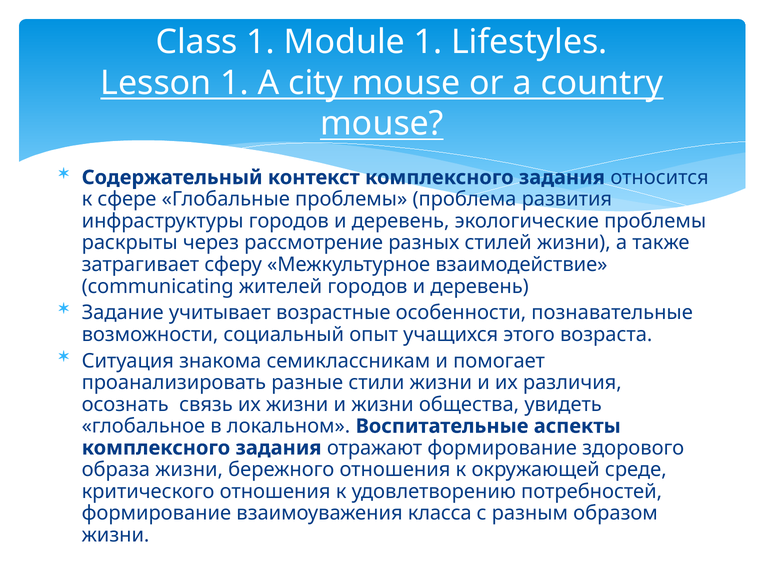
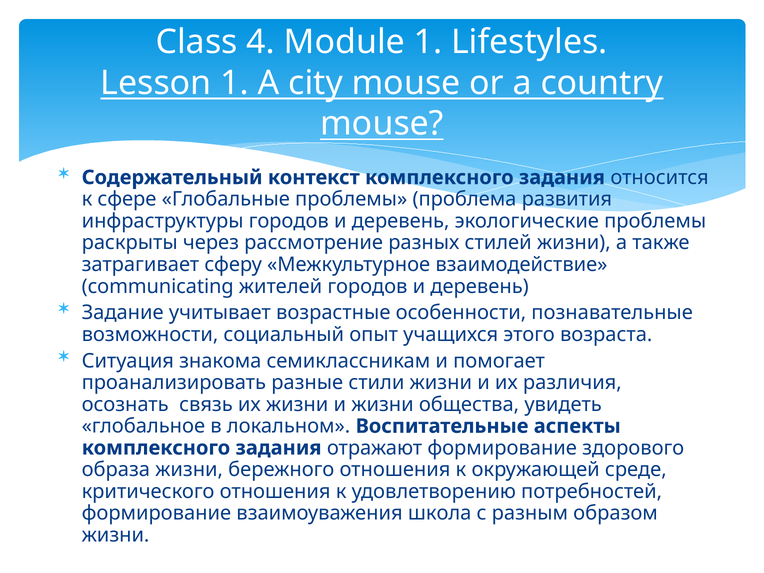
Class 1: 1 -> 4
класса: класса -> школа
